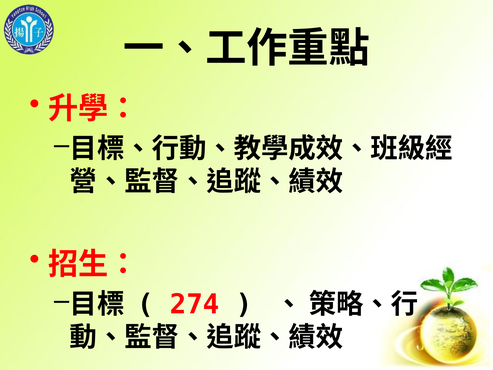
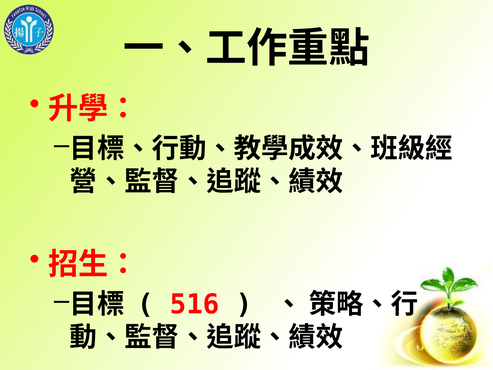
274: 274 -> 516
